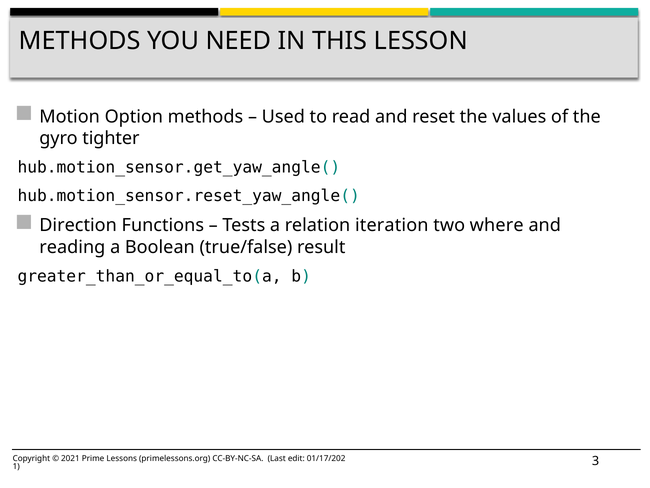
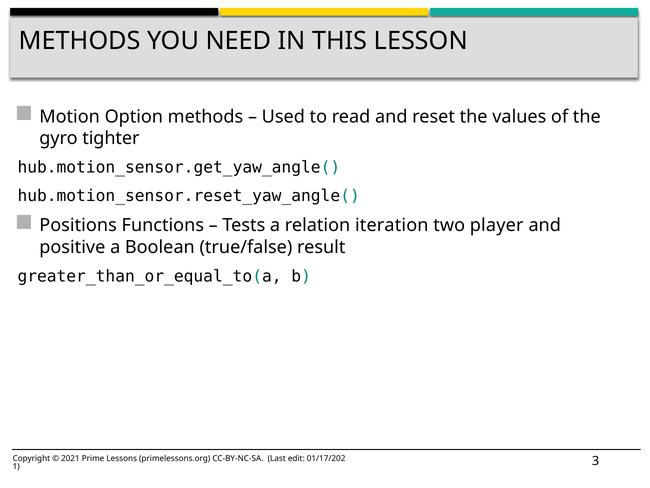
Direction: Direction -> Positions
where: where -> player
reading: reading -> positive
